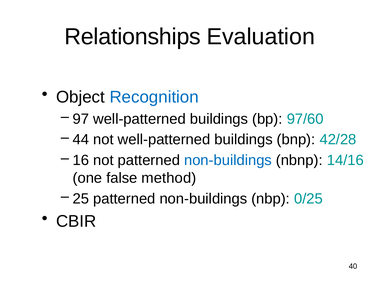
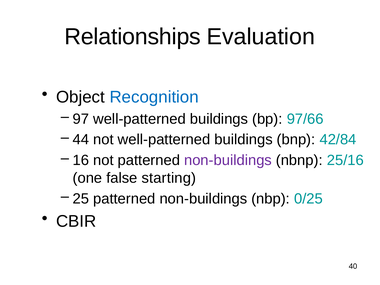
97/60: 97/60 -> 97/66
42/28: 42/28 -> 42/84
non-buildings at (228, 160) colour: blue -> purple
14/16: 14/16 -> 25/16
method: method -> starting
